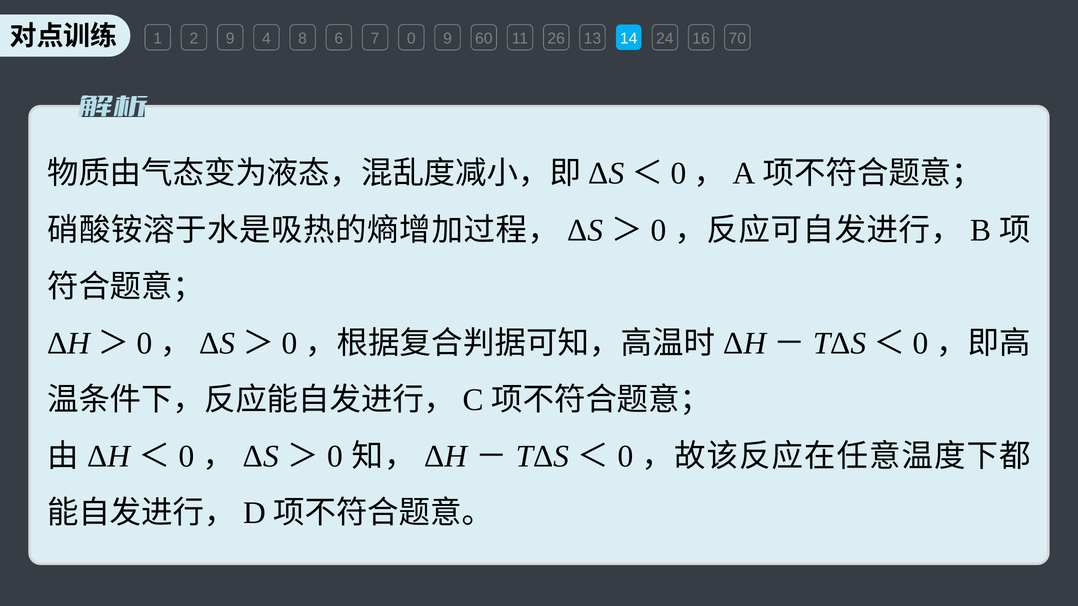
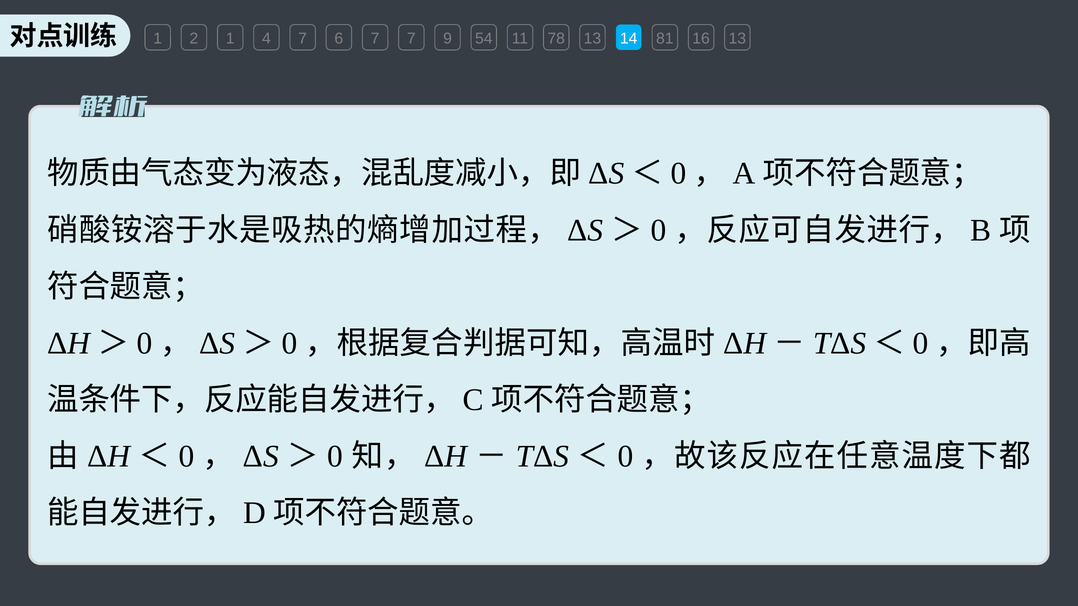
2 9: 9 -> 1
4 8: 8 -> 7
7 0: 0 -> 7
60: 60 -> 54
26: 26 -> 78
24: 24 -> 81
16 70: 70 -> 13
